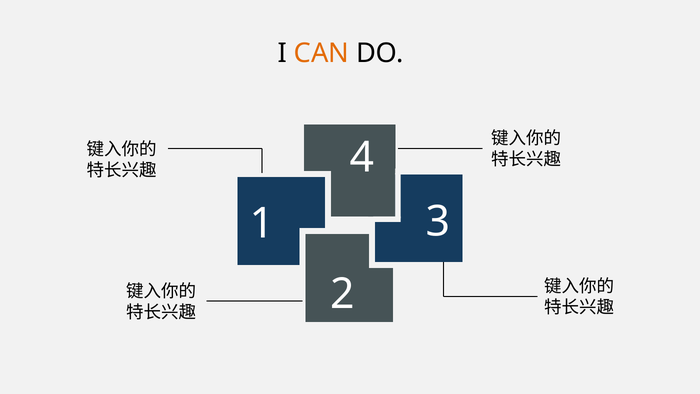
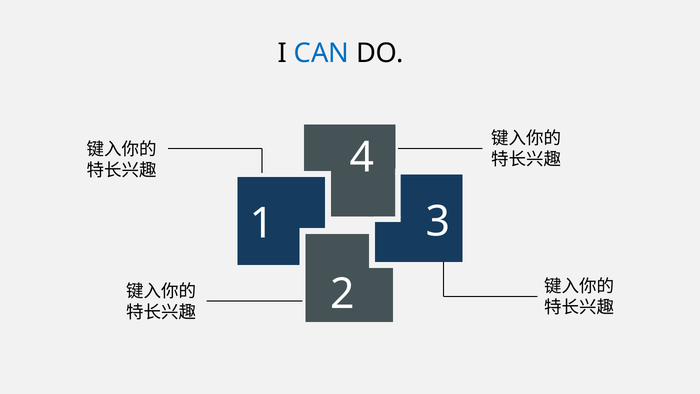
CAN colour: orange -> blue
